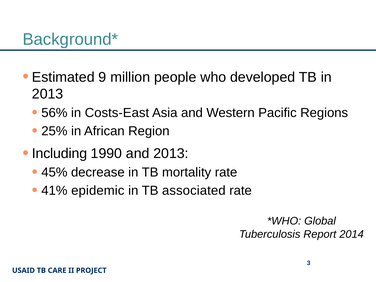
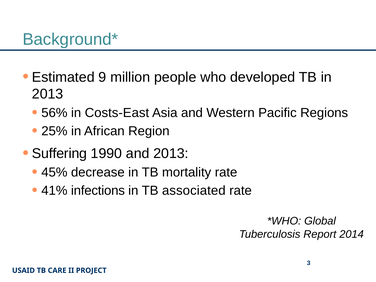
Including: Including -> Suffering
epidemic: epidemic -> infections
